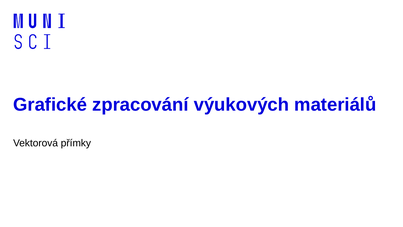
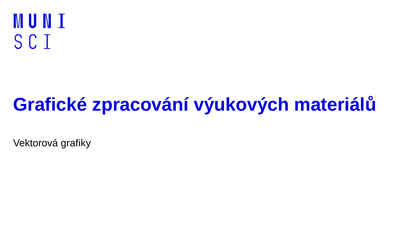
přímky: přímky -> grafiky
